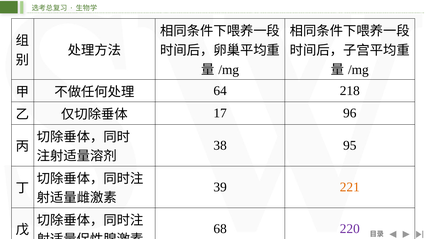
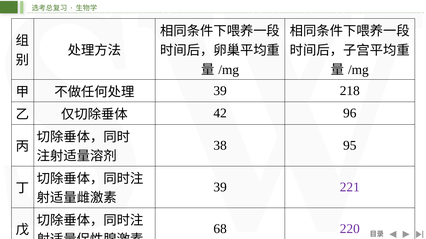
64 at (220, 91): 64 -> 39
17: 17 -> 42
221 colour: orange -> purple
